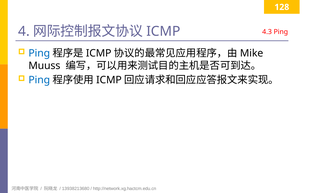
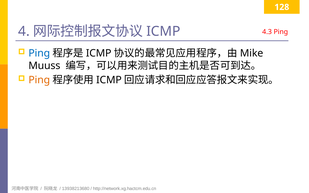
Ping at (39, 80) colour: blue -> orange
